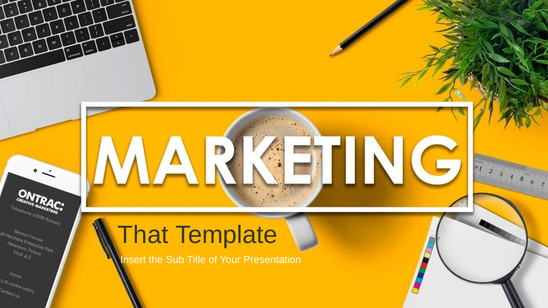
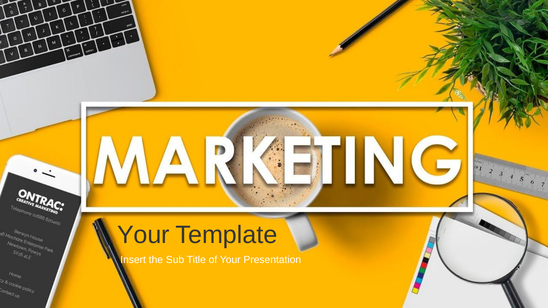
That at (143, 235): That -> Your
